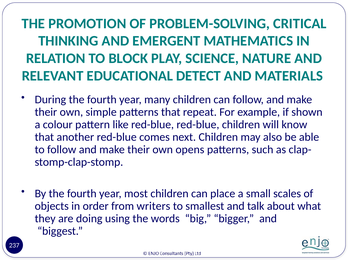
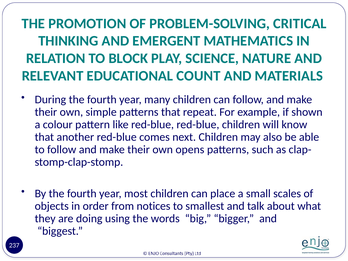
DETECT: DETECT -> COUNT
writers: writers -> notices
